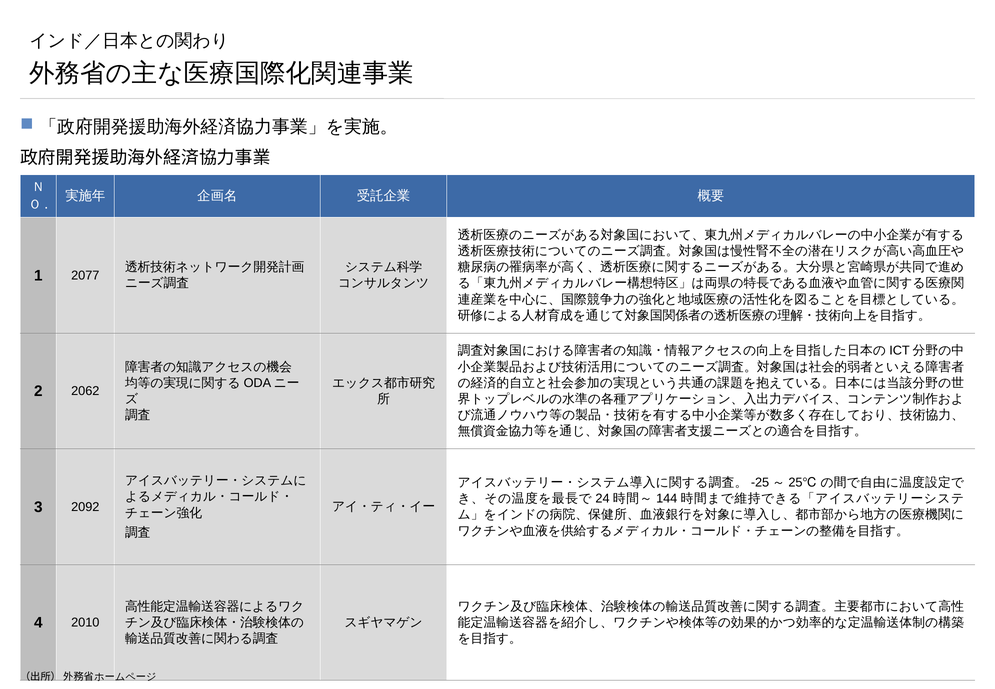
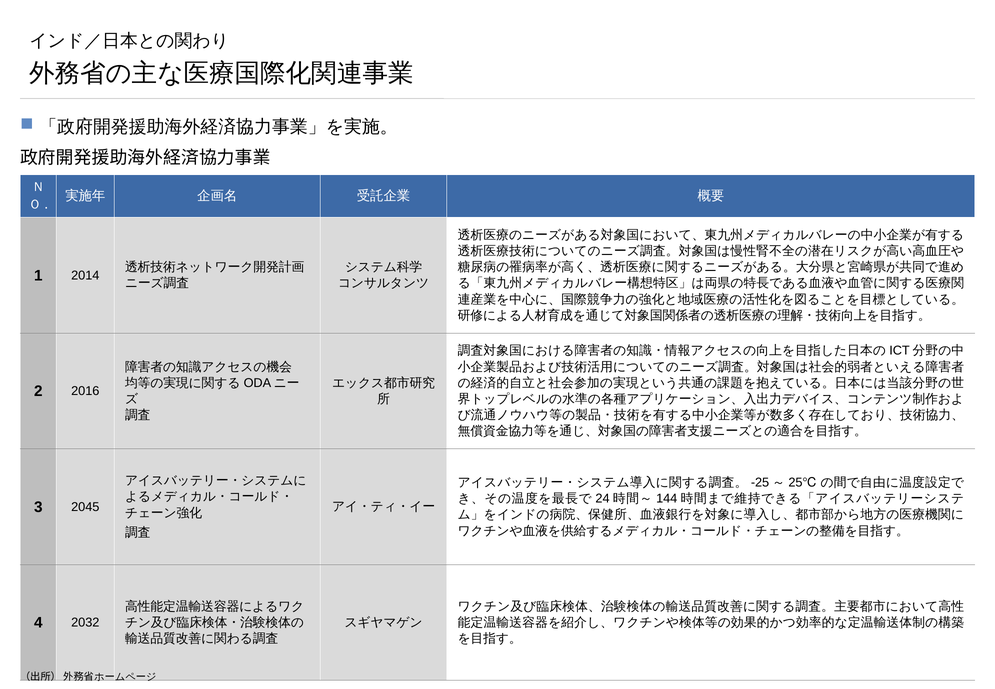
2077: 2077 -> 2014
2062: 2062 -> 2016
2092: 2092 -> 2045
2010: 2010 -> 2032
